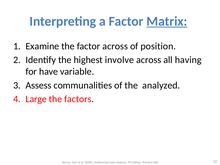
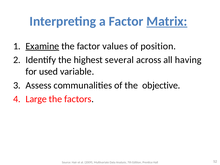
Examine underline: none -> present
factor across: across -> values
involve: involve -> several
have: have -> used
analyzed: analyzed -> objective
